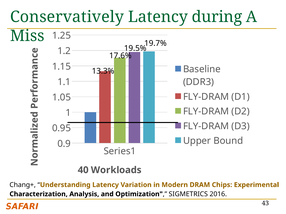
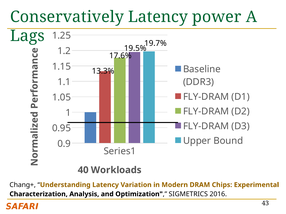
during: during -> power
Miss: Miss -> Lags
